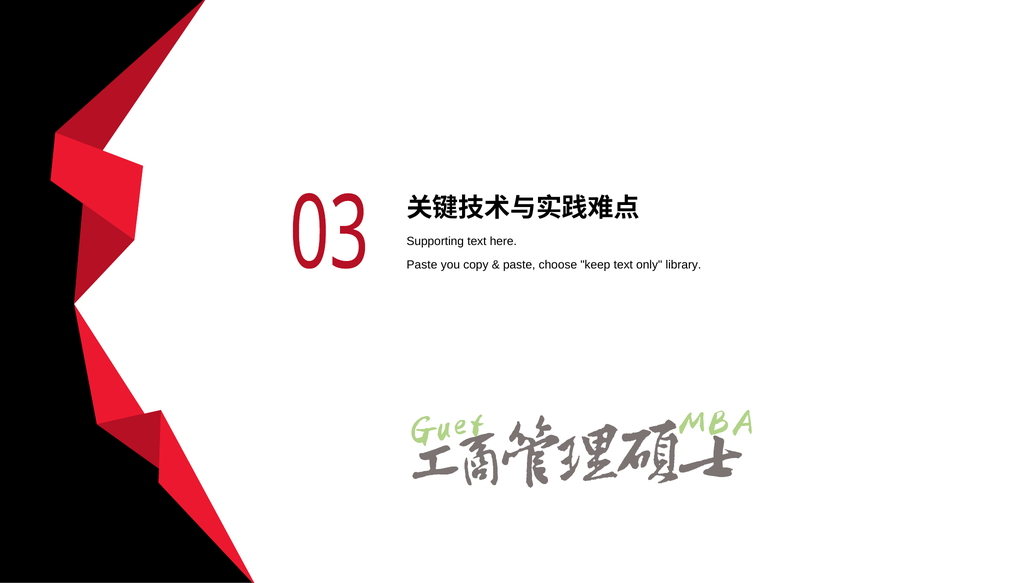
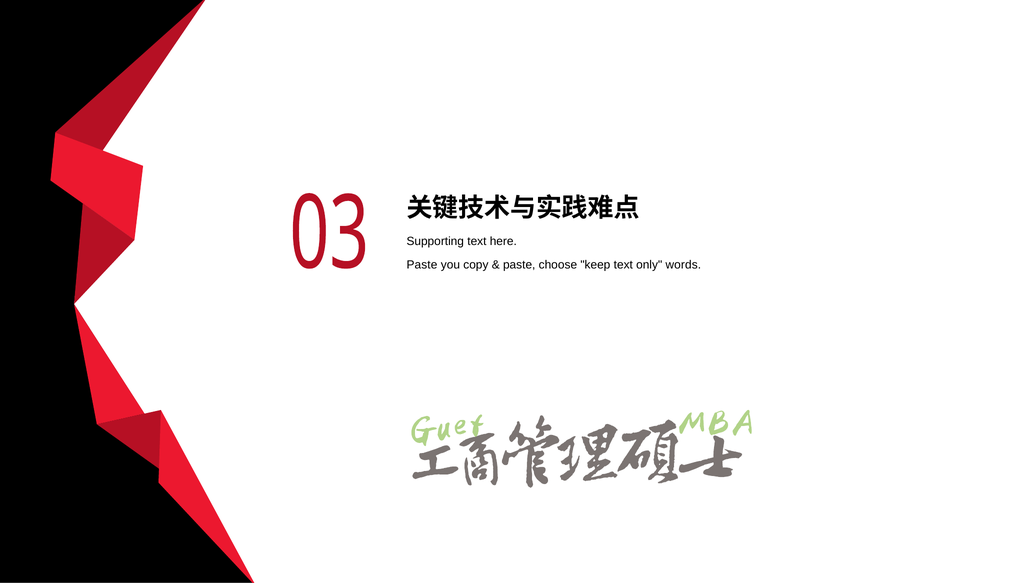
library: library -> words
